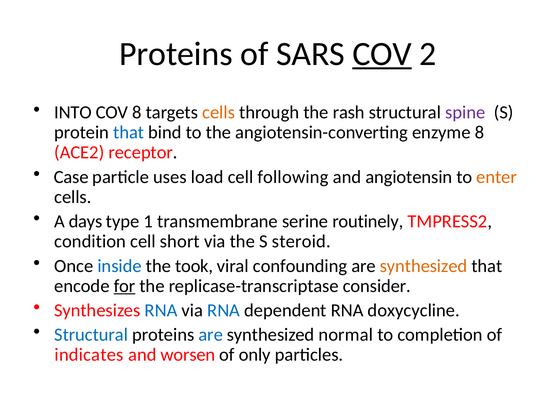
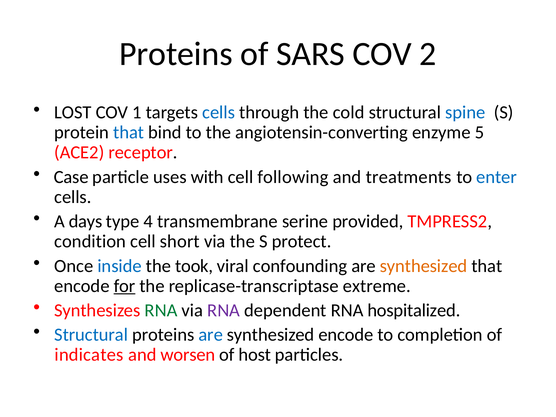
COV at (382, 54) underline: present -> none
INTO: INTO -> LOST
COV 8: 8 -> 1
cells at (219, 113) colour: orange -> blue
rash: rash -> cold
spine colour: purple -> blue
enzyme 8: 8 -> 5
load: load -> with
angiotensin: angiotensin -> treatments
enter colour: orange -> blue
1: 1 -> 4
routinely: routinely -> provided
steroid: steroid -> protect
consider: consider -> extreme
RNA at (161, 310) colour: blue -> green
RNA at (224, 310) colour: blue -> purple
doxycycline: doxycycline -> hospitalized
synthesized normal: normal -> encode
only: only -> host
